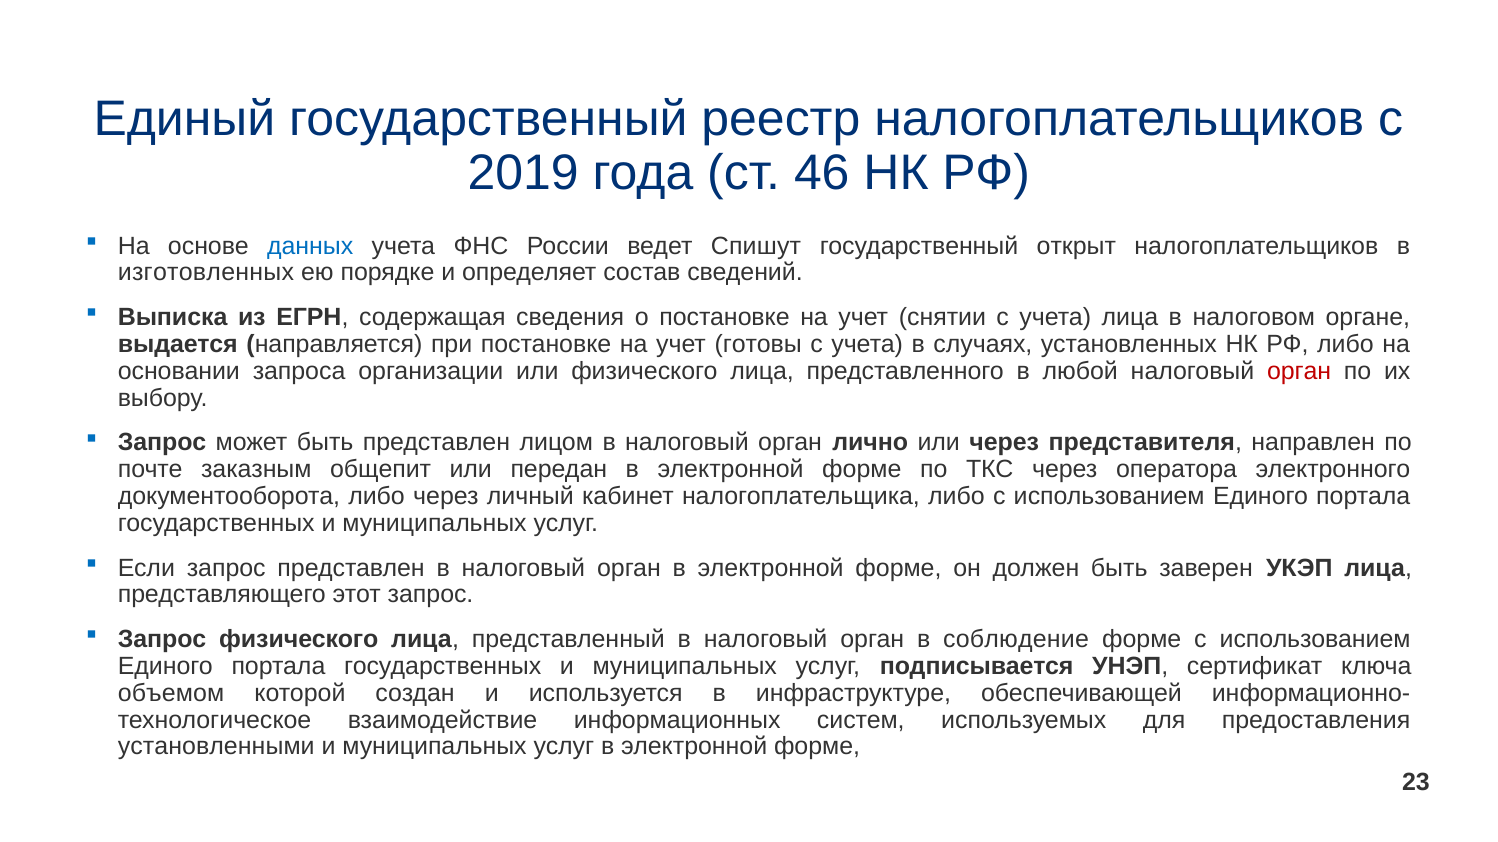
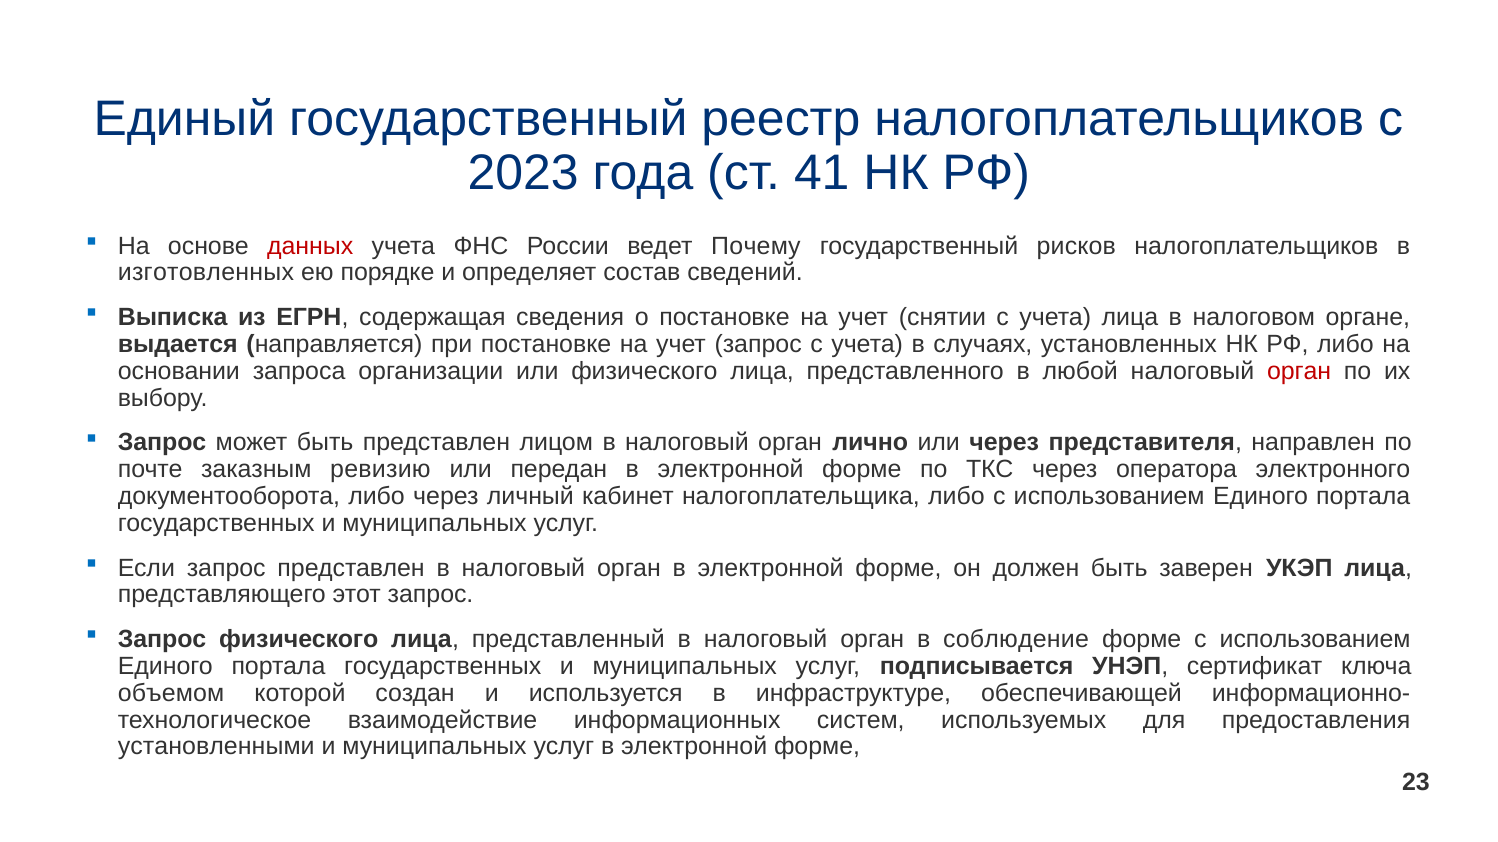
2019: 2019 -> 2023
46: 46 -> 41
данных colour: blue -> red
Спишут: Спишут -> Почему
открыт: открыт -> рисков
учет готовы: готовы -> запрос
общепит: общепит -> ревизию
